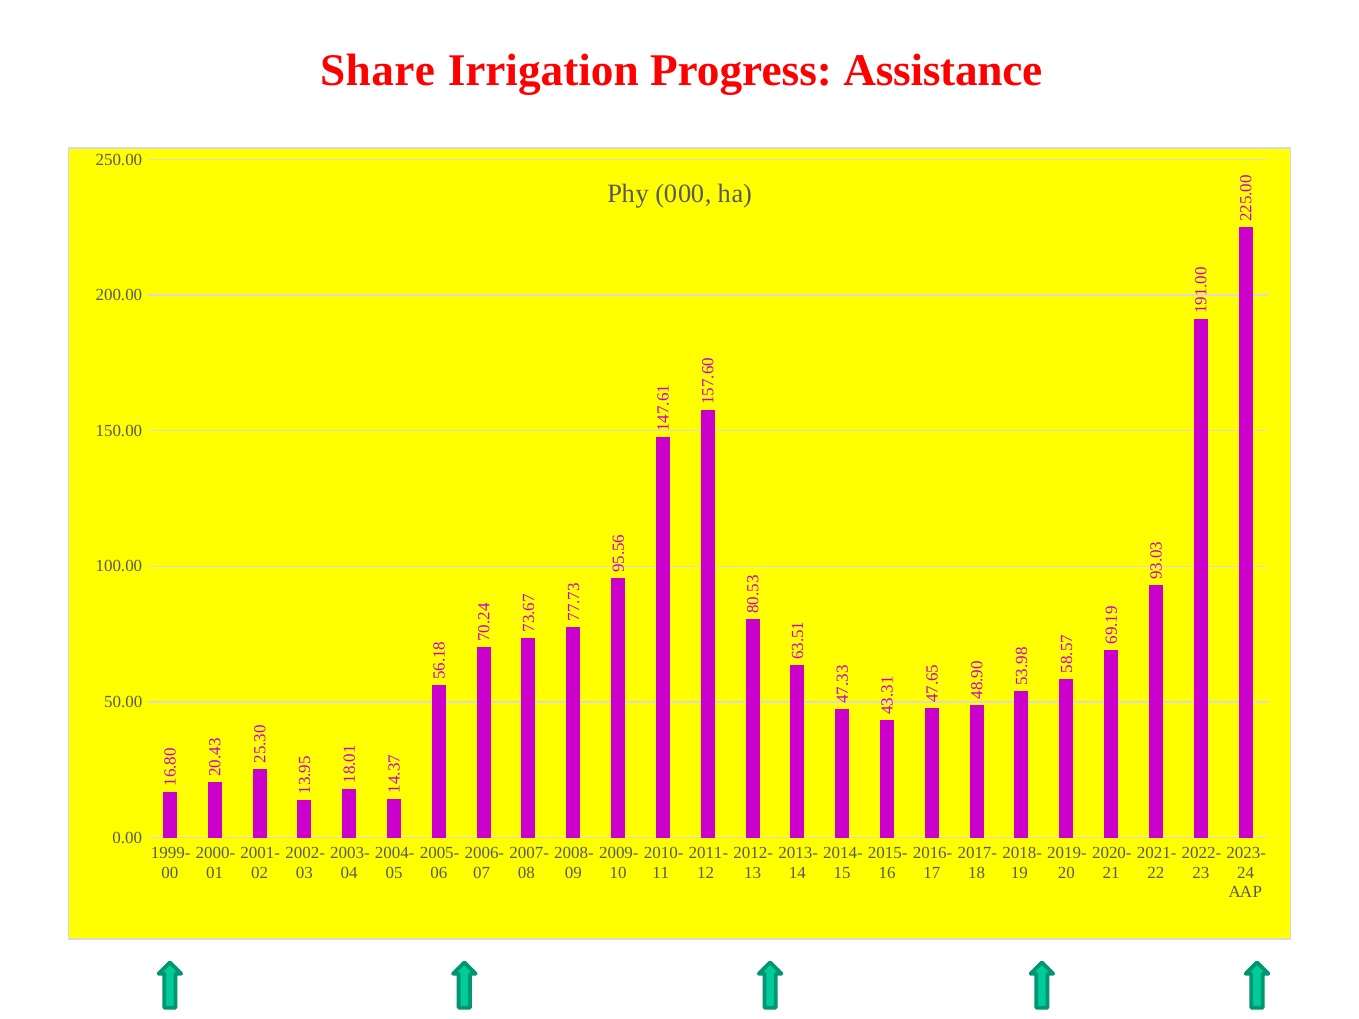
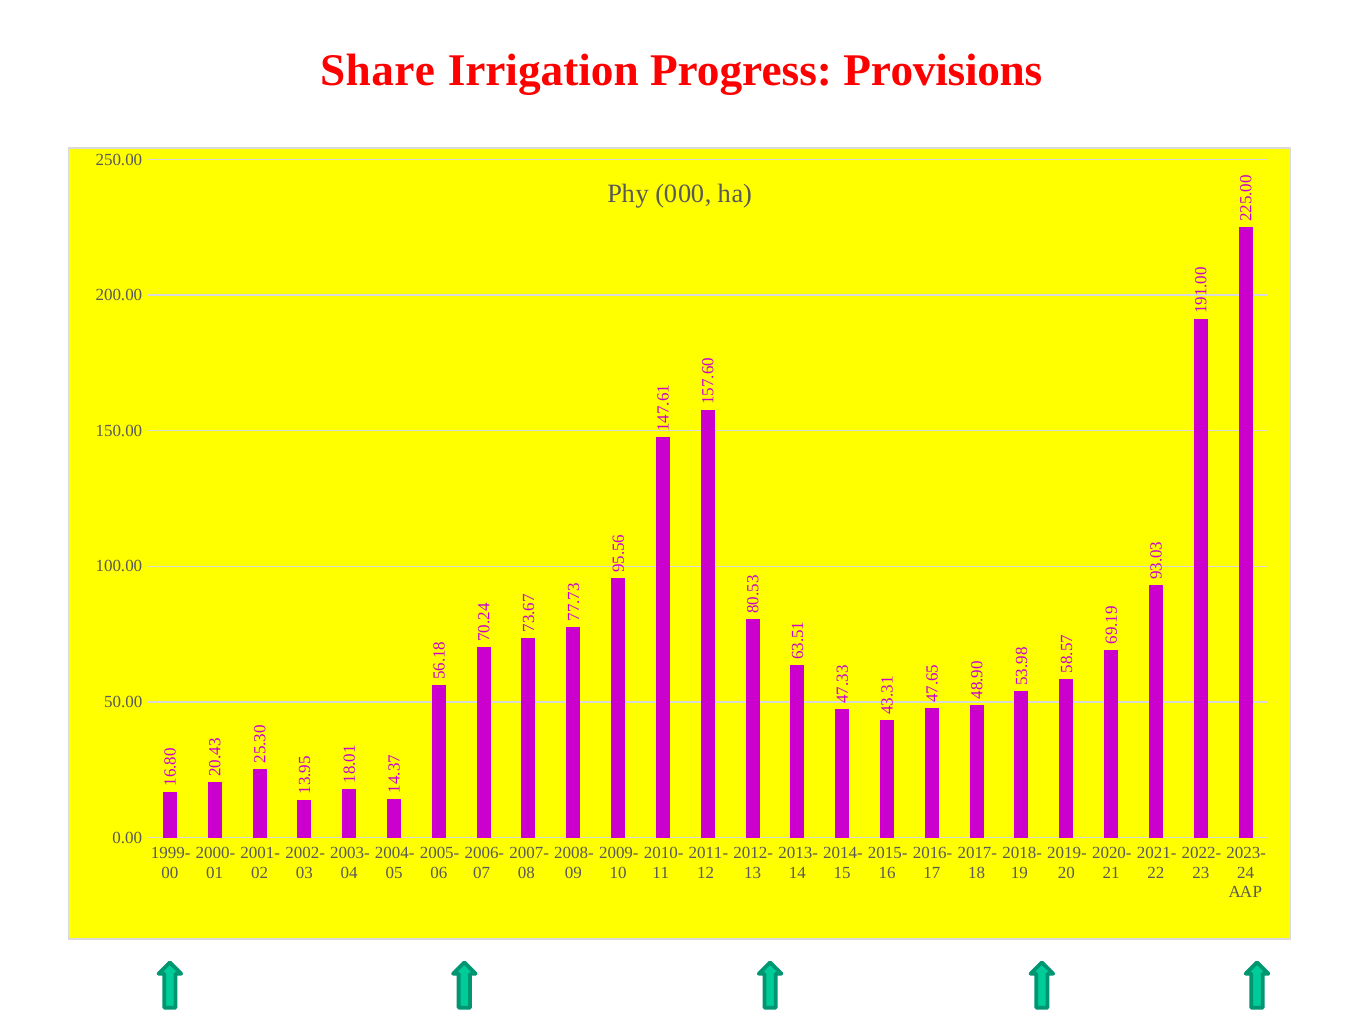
Assistance: Assistance -> Provisions
